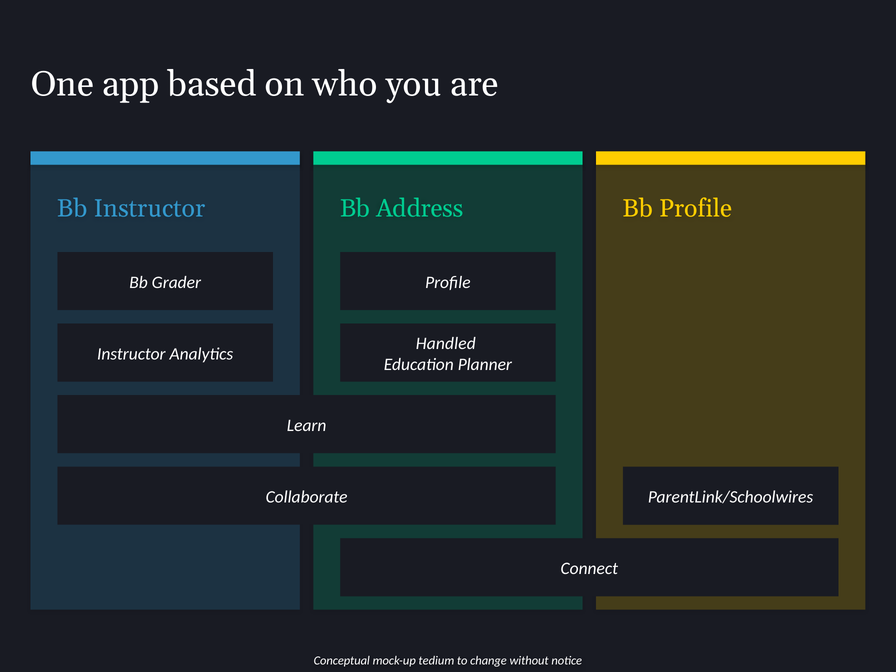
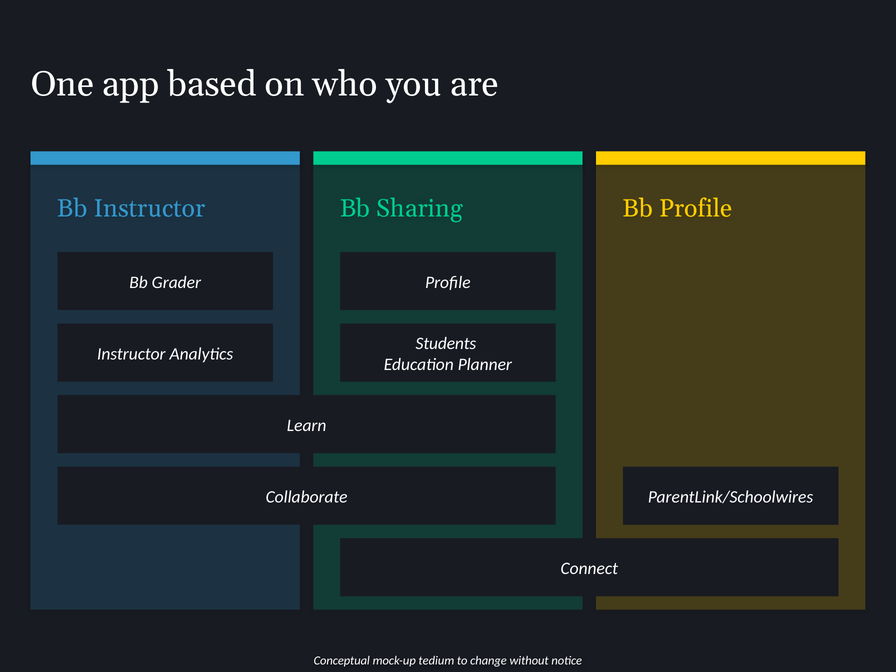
Address: Address -> Sharing
Handled: Handled -> Students
